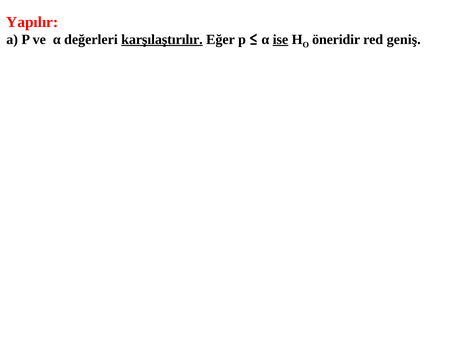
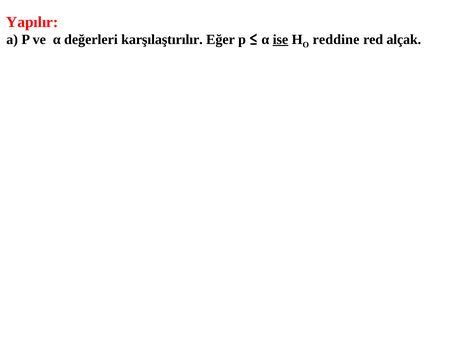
karşılaştırılır underline: present -> none
öneridir: öneridir -> reddine
geniş: geniş -> alçak
